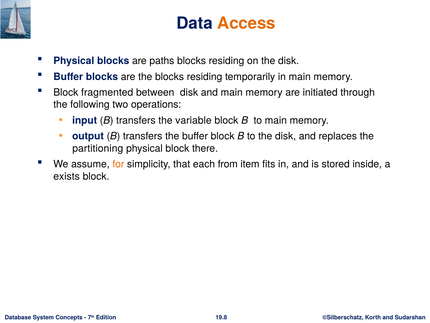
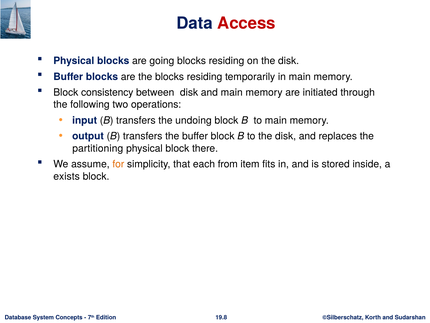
Access colour: orange -> red
paths: paths -> going
fragmented: fragmented -> consistency
variable: variable -> undoing
